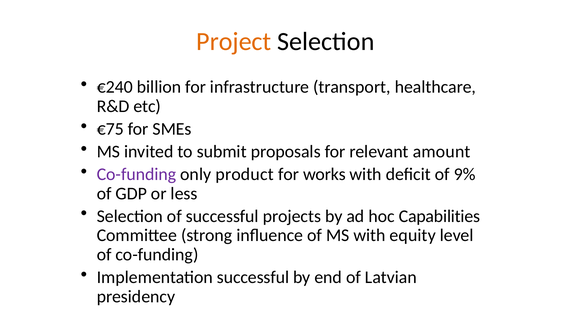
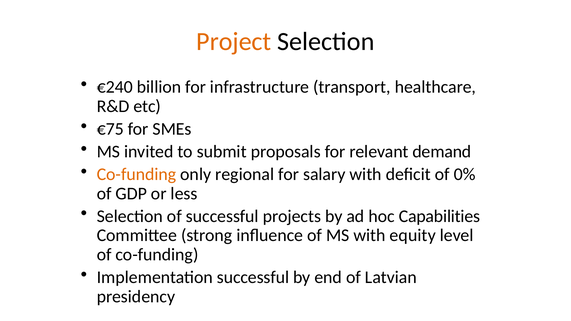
amount: amount -> demand
Co-funding at (137, 174) colour: purple -> orange
product: product -> regional
works: works -> salary
9%: 9% -> 0%
